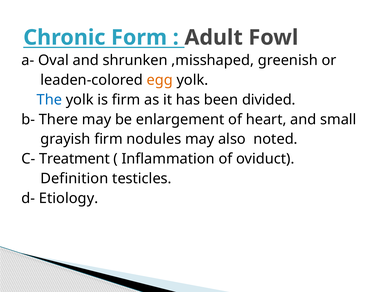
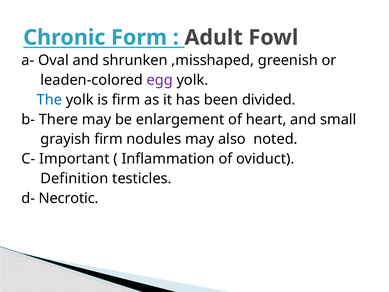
egg colour: orange -> purple
Treatment: Treatment -> Important
Etiology: Etiology -> Necrotic
